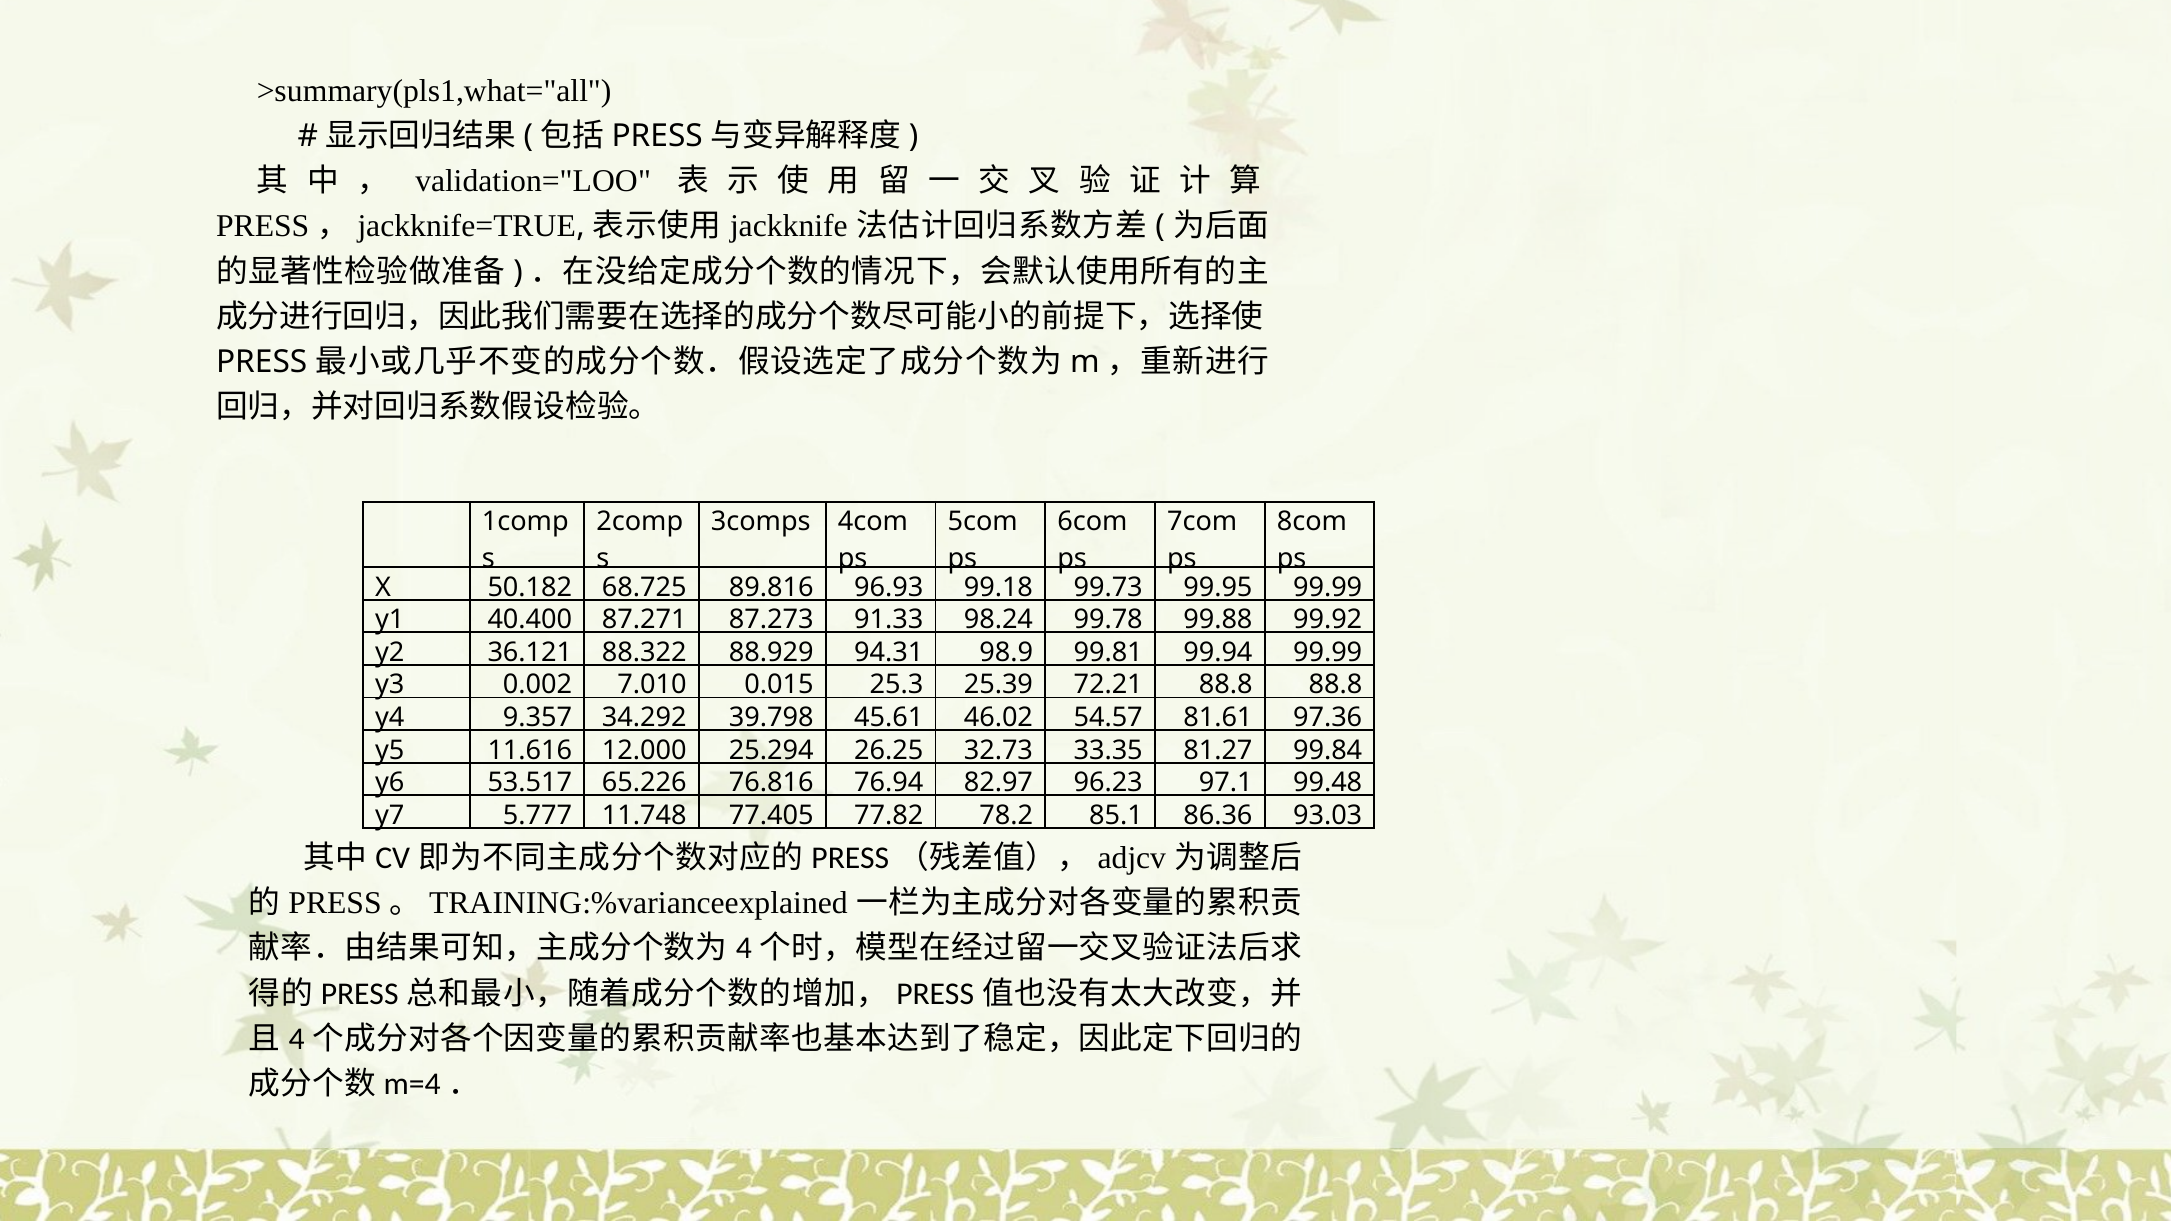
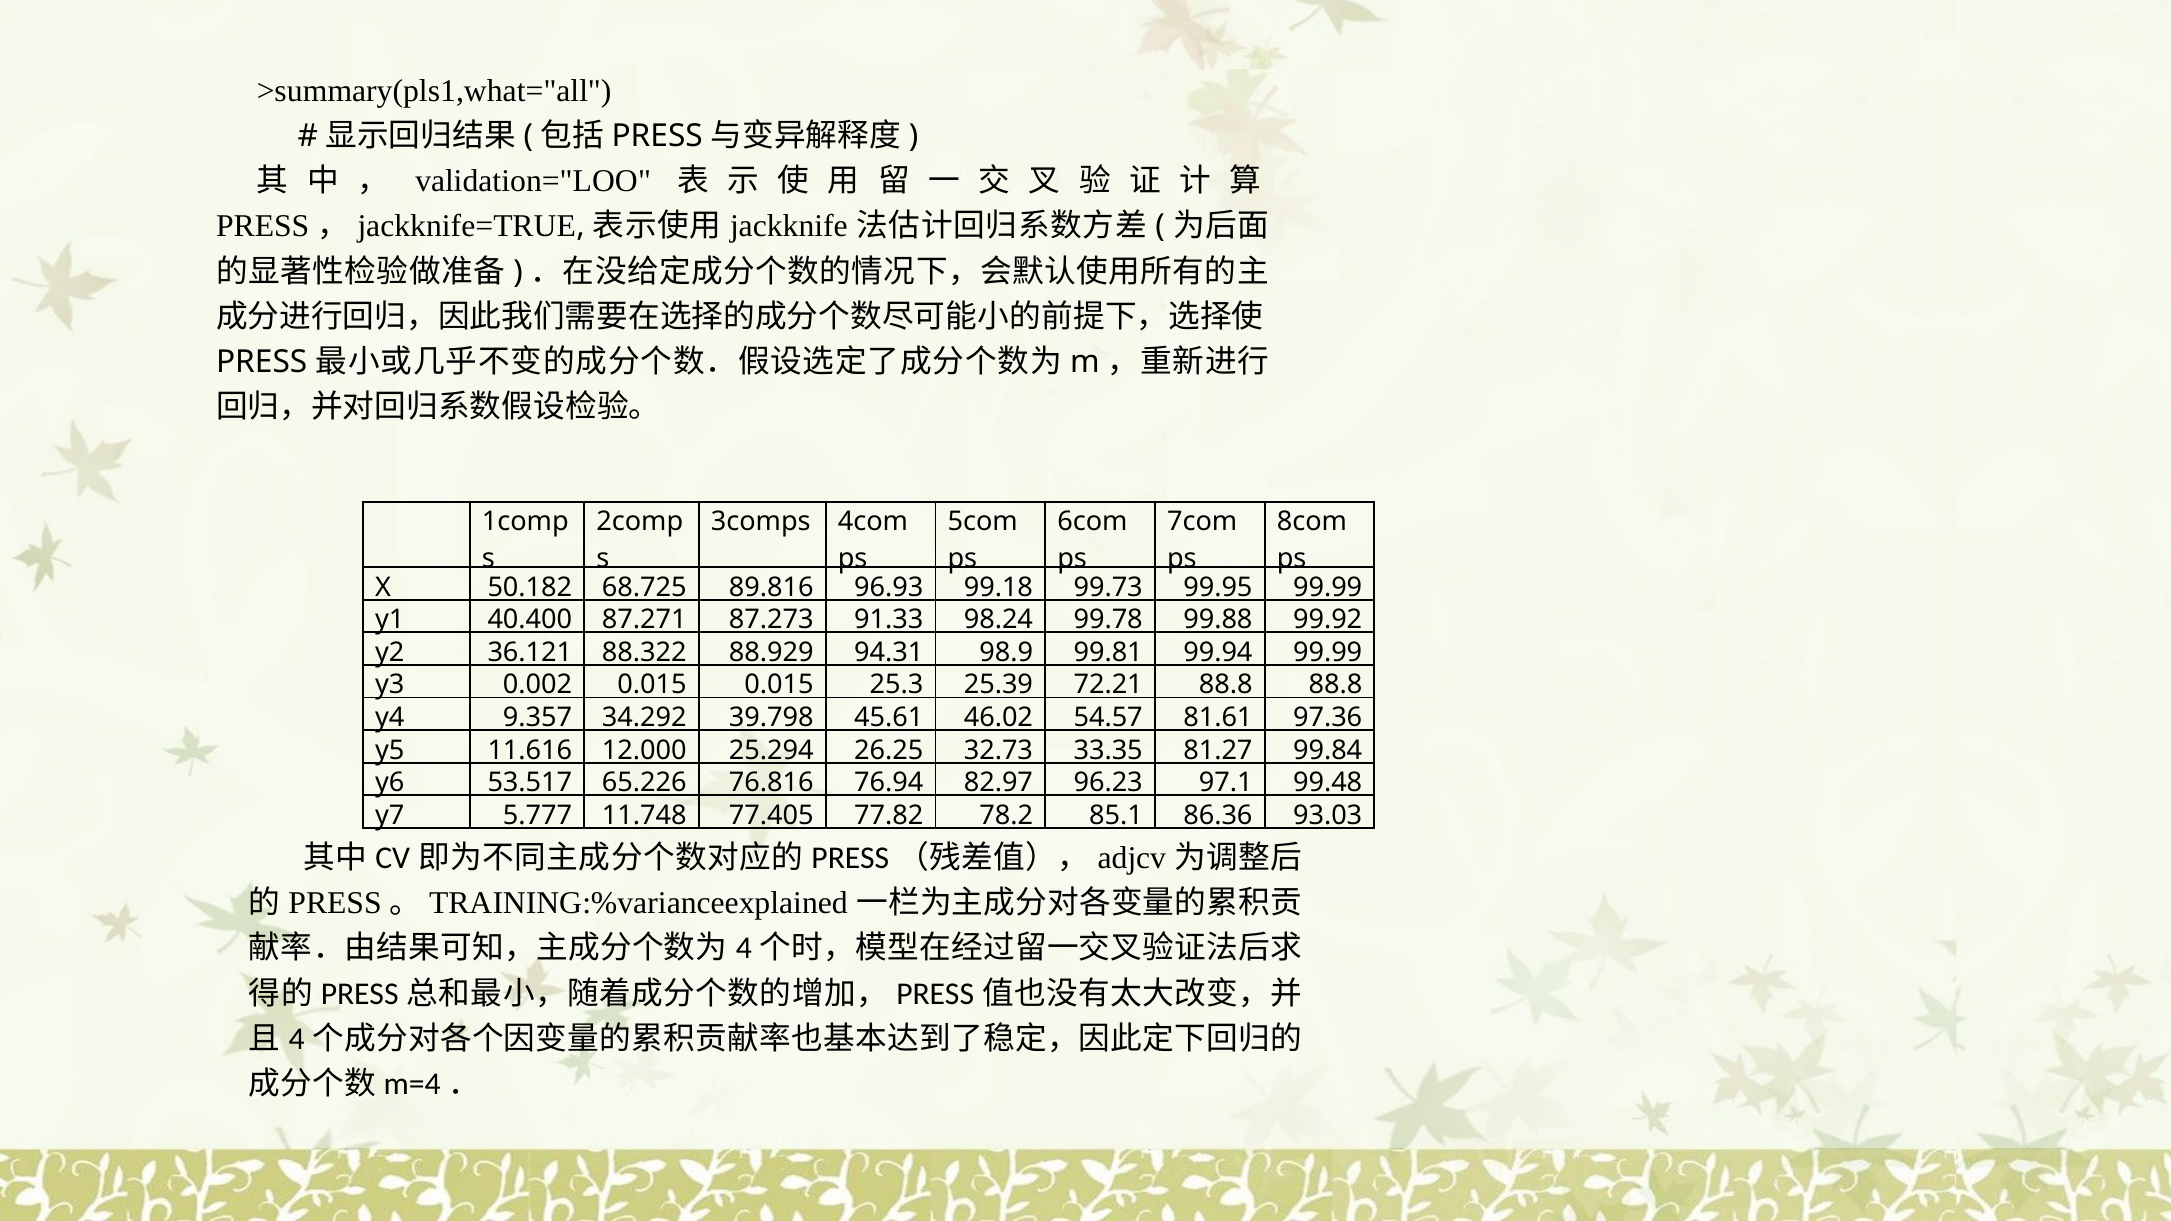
0.002 7.010: 7.010 -> 0.015
